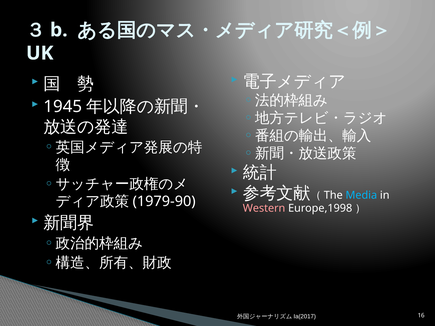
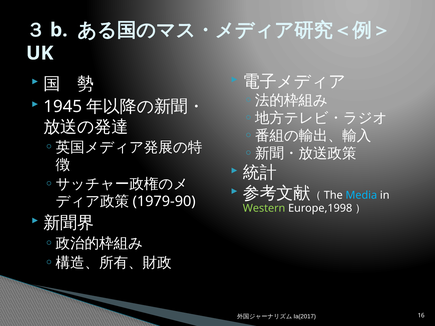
Western colour: pink -> light green
